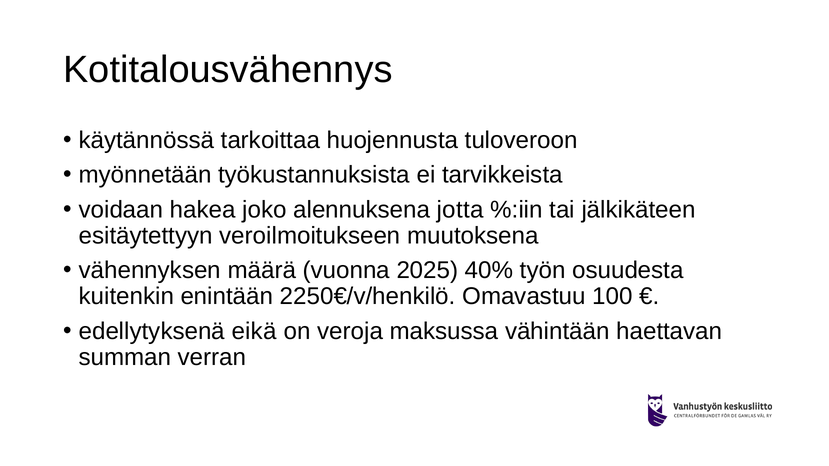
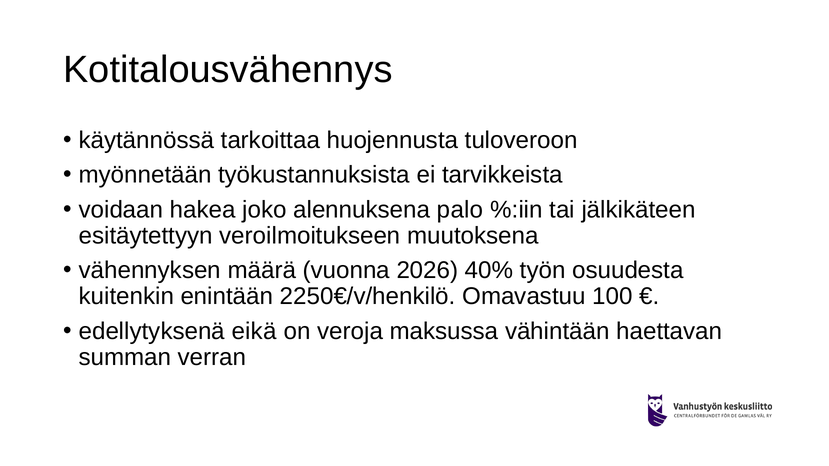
jotta: jotta -> palo
2025: 2025 -> 2026
